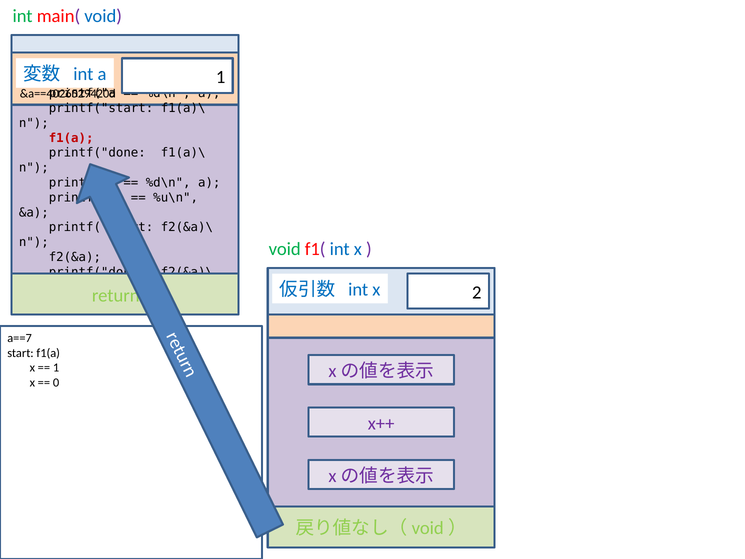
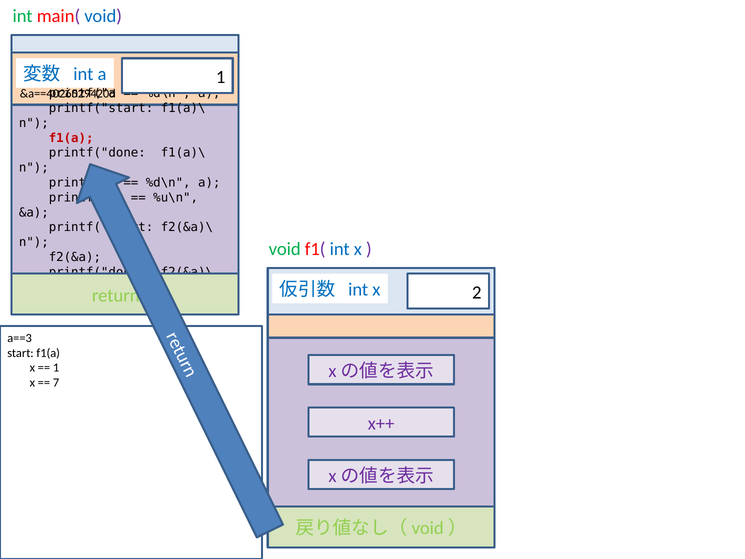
a==7: a==7 -> a==3
0 at (56, 383): 0 -> 7
